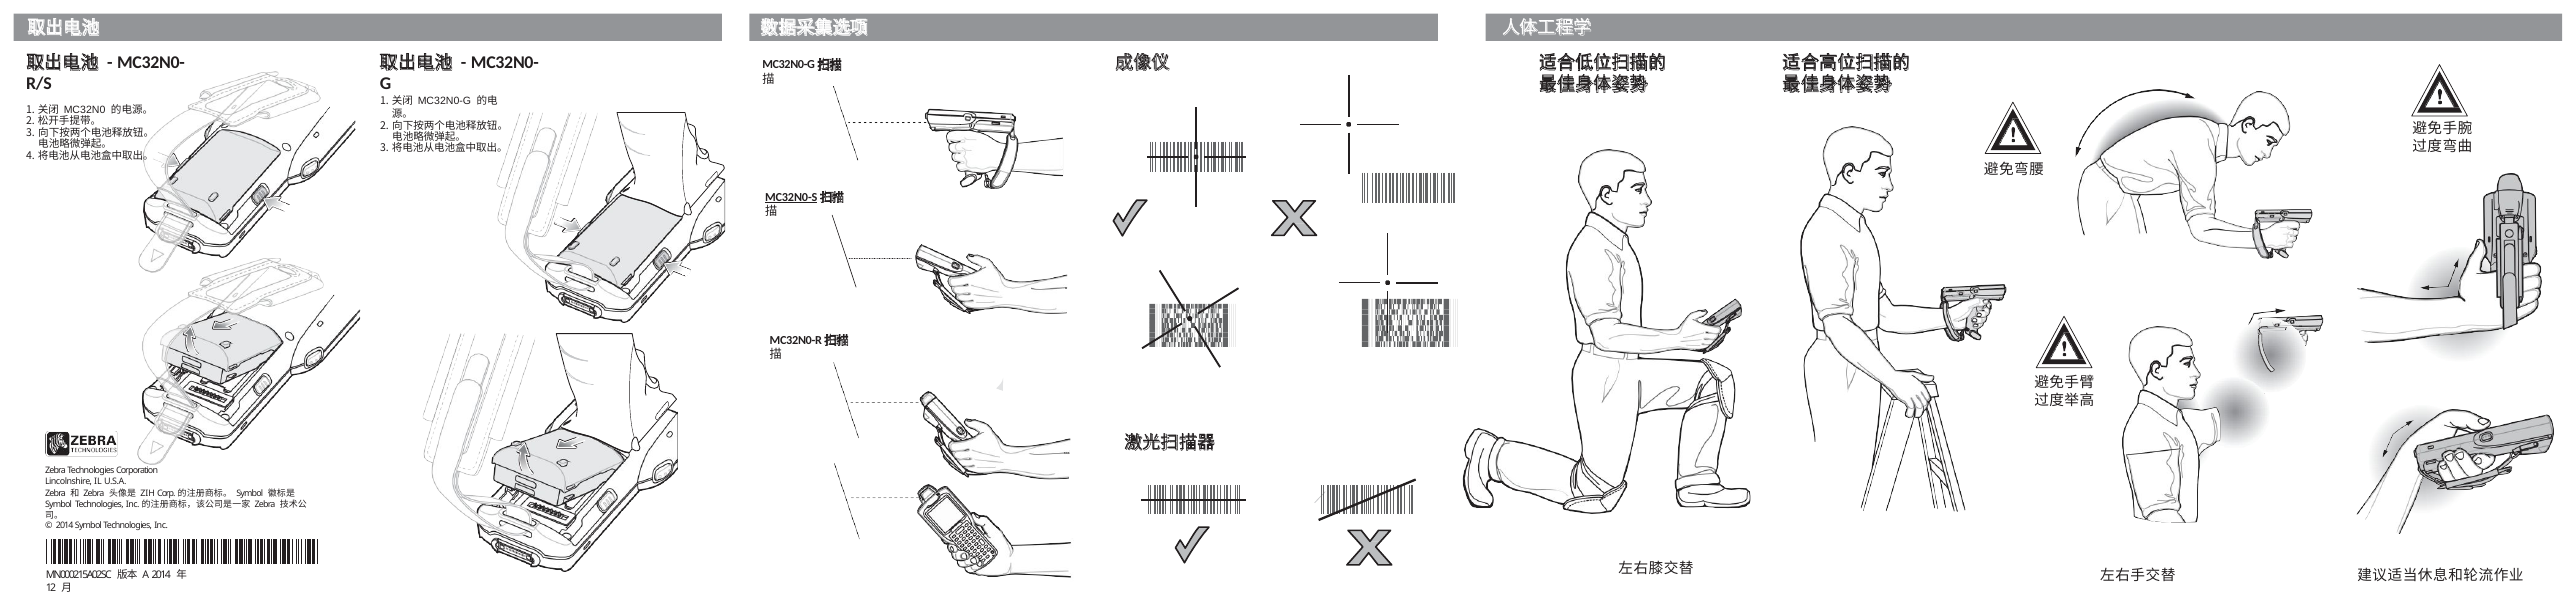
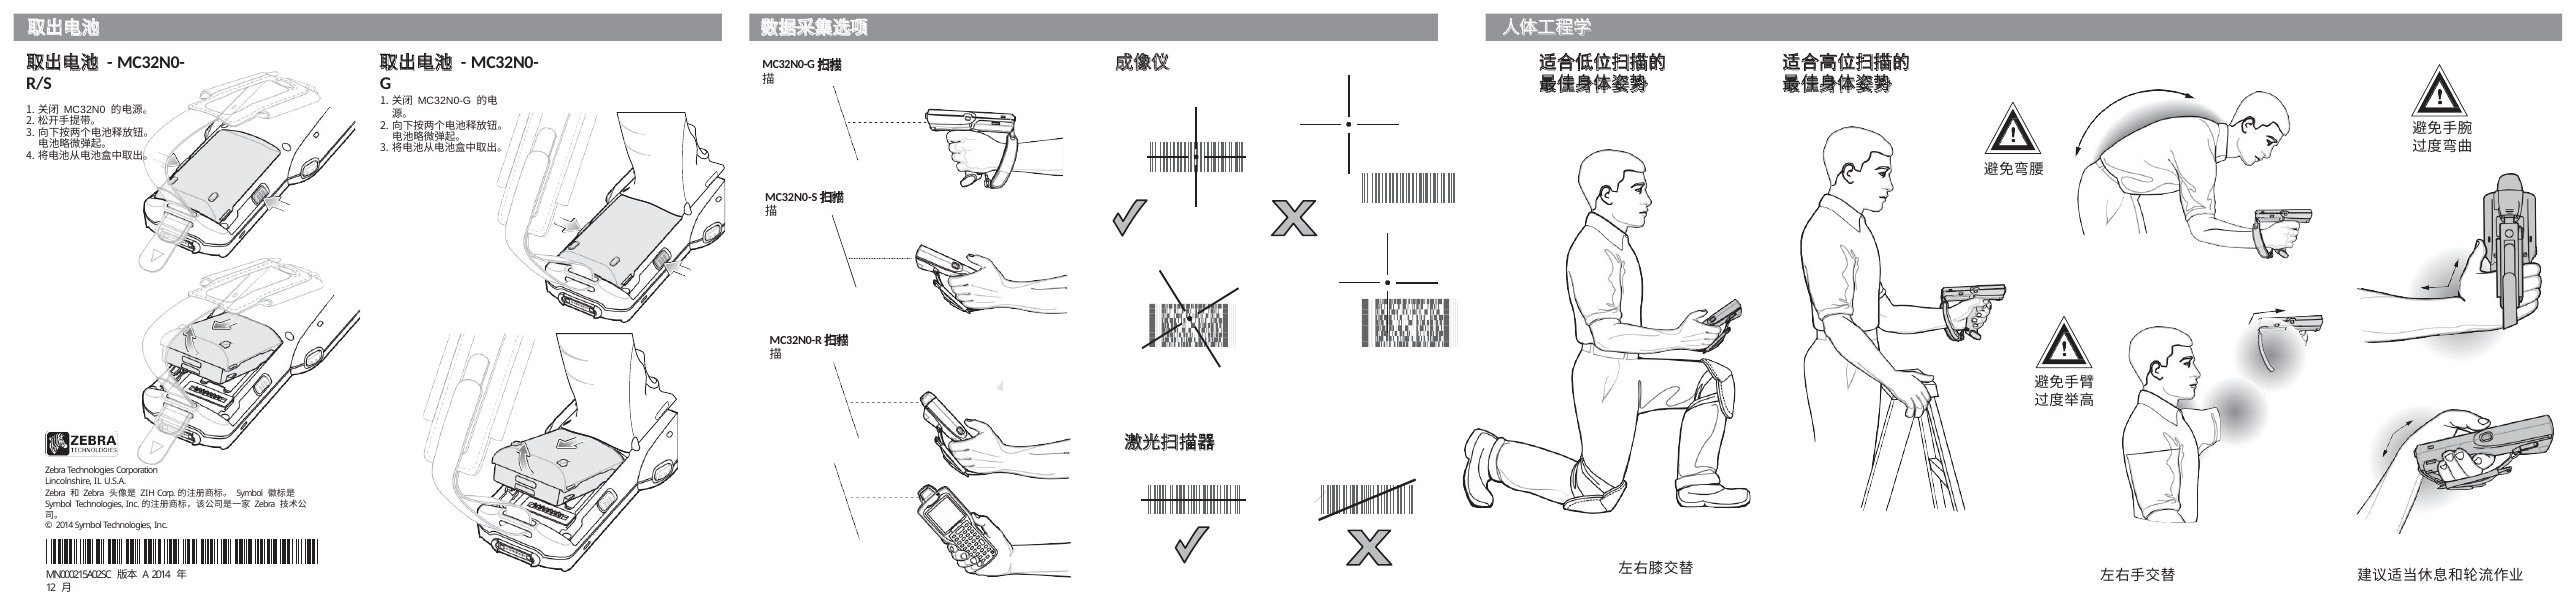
MC32N0-S underline: present -> none
